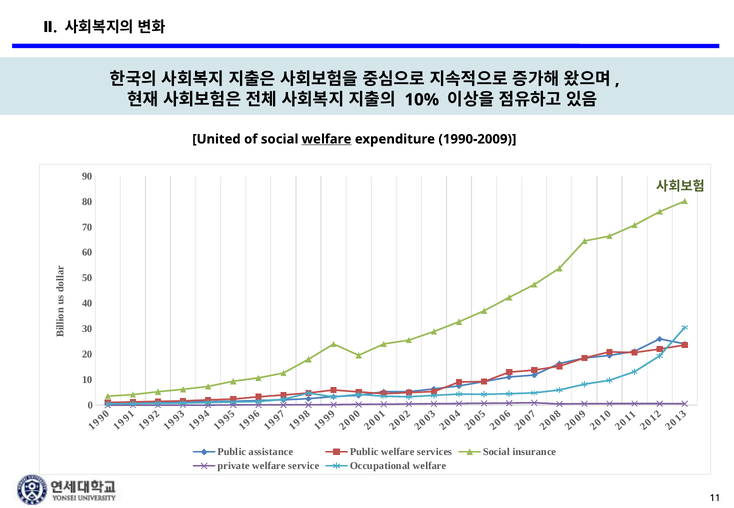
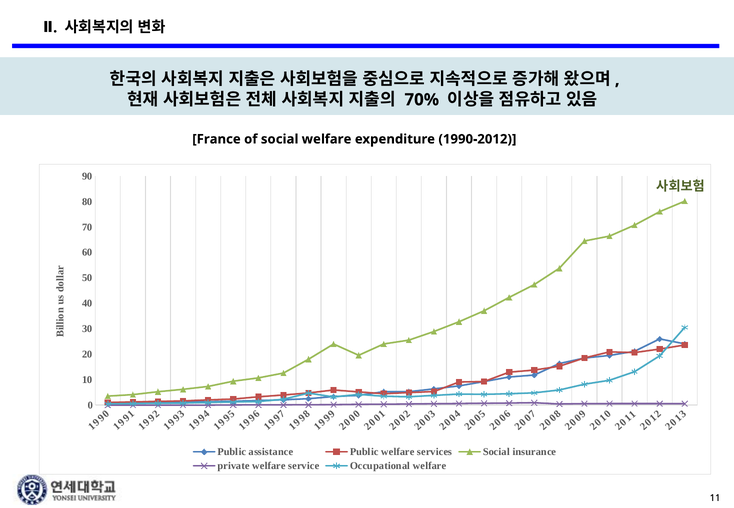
10%: 10% -> 70%
United: United -> France
welfare at (327, 139) underline: present -> none
1990-2009: 1990-2009 -> 1990-2012
